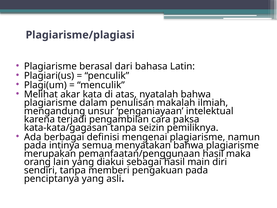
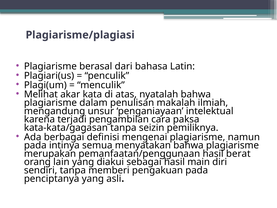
maka: maka -> berat
